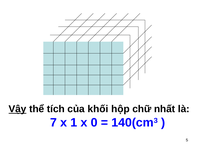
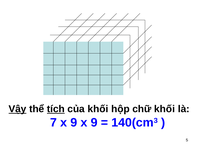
tích underline: none -> present
chữ nhất: nhất -> khối
7 x 1: 1 -> 9
0 at (94, 122): 0 -> 9
